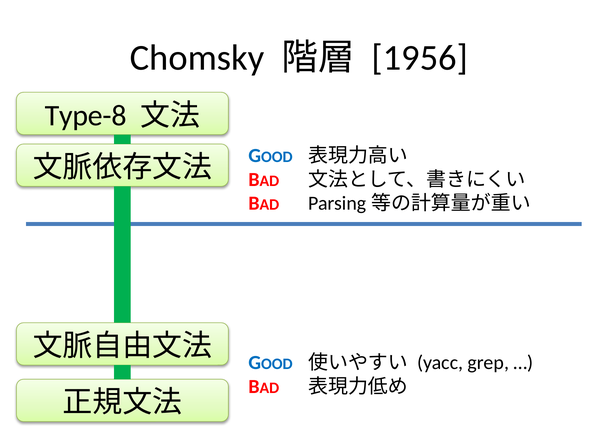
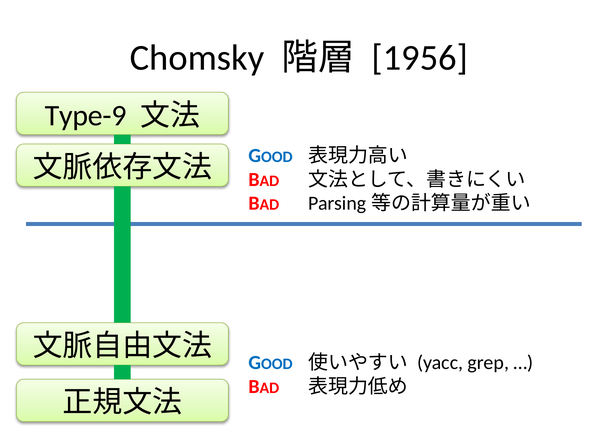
Type-8: Type-8 -> Type-9
